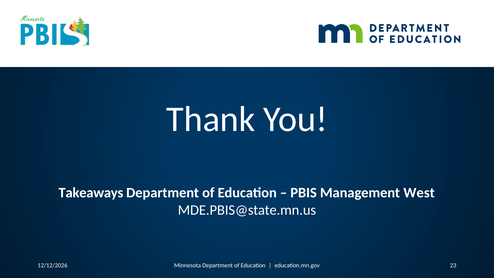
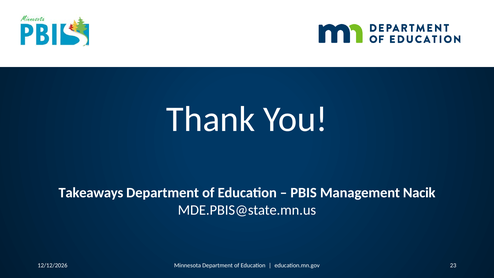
West: West -> Nacik
